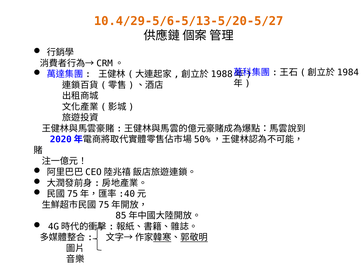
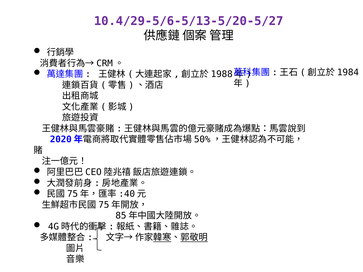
10.4/29-5/6-5/13-5/20-5/27 colour: orange -> purple
